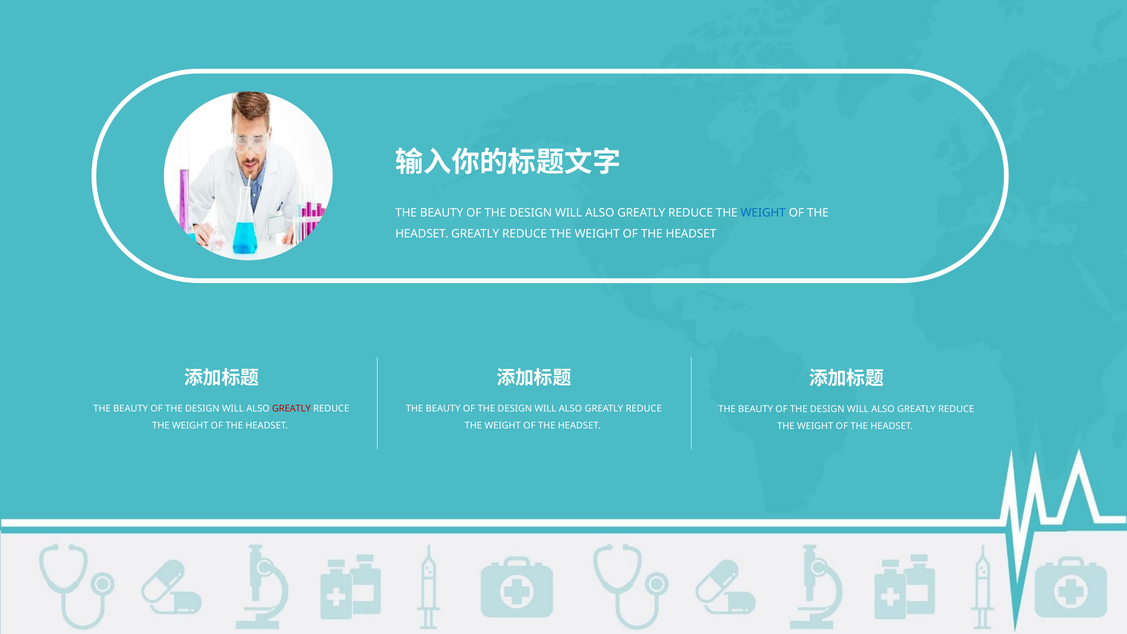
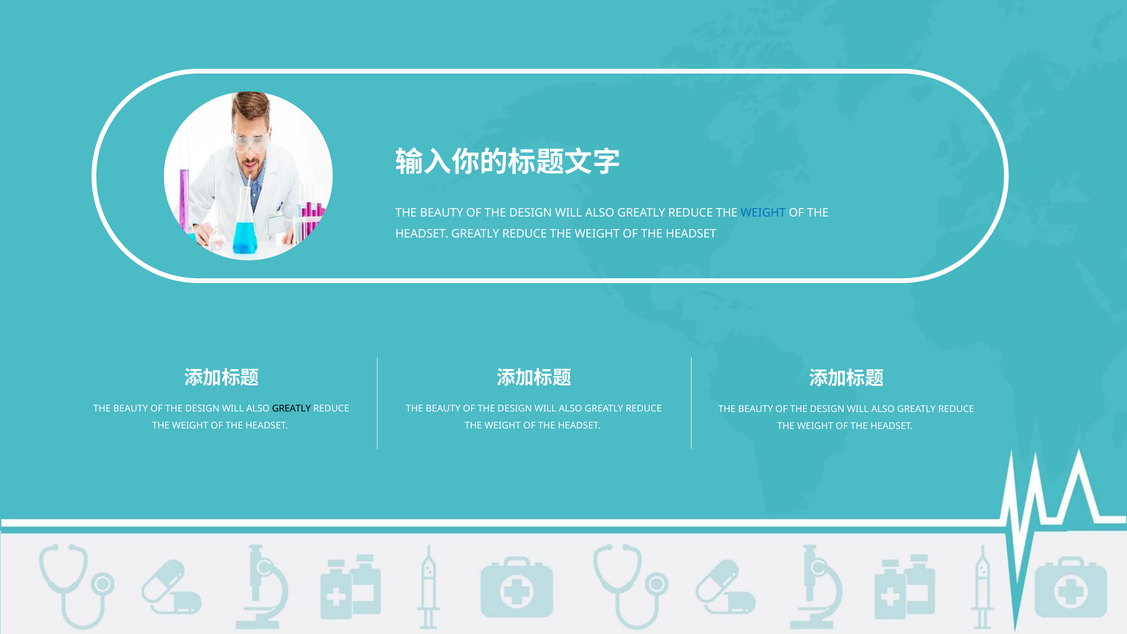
GREATLY at (291, 409) colour: red -> black
